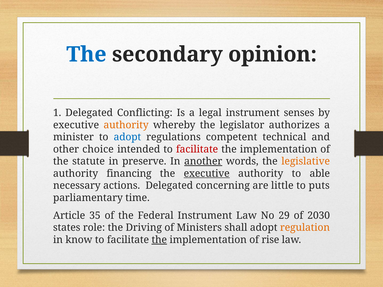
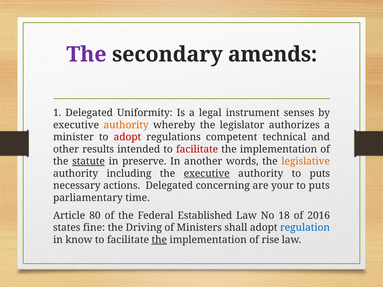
The at (86, 54) colour: blue -> purple
opinion: opinion -> amends
Conflicting: Conflicting -> Uniformity
adopt at (127, 137) colour: blue -> red
choice: choice -> results
statute underline: none -> present
another underline: present -> none
financing: financing -> including
authority to able: able -> puts
little: little -> your
35: 35 -> 80
Federal Instrument: Instrument -> Established
29: 29 -> 18
2030: 2030 -> 2016
role: role -> fine
regulation colour: orange -> blue
